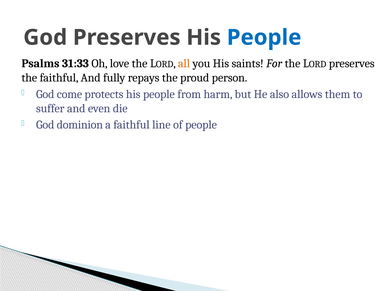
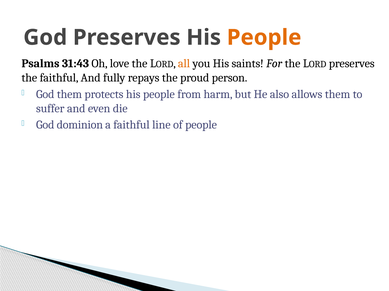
People at (264, 38) colour: blue -> orange
31:33: 31:33 -> 31:43
God come: come -> them
